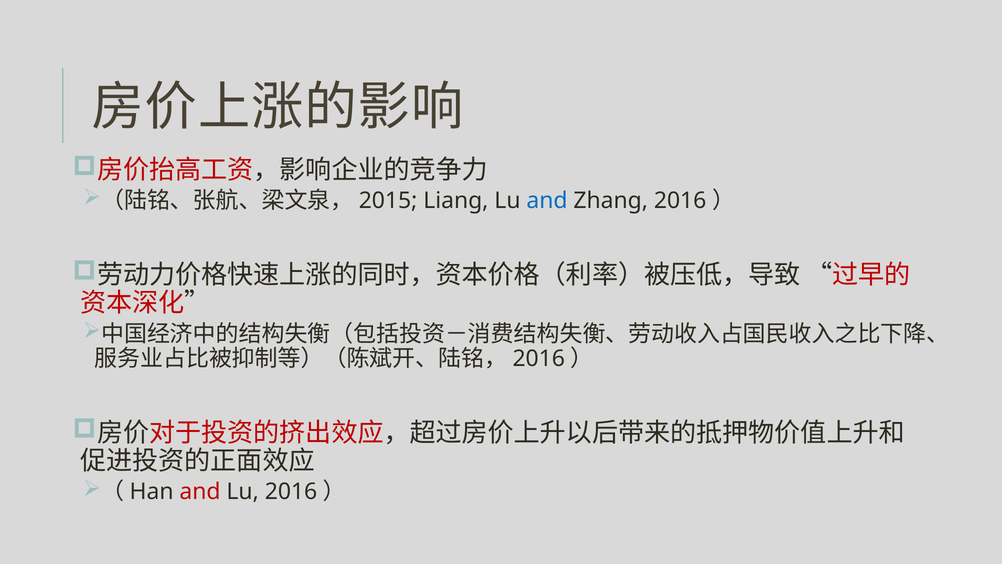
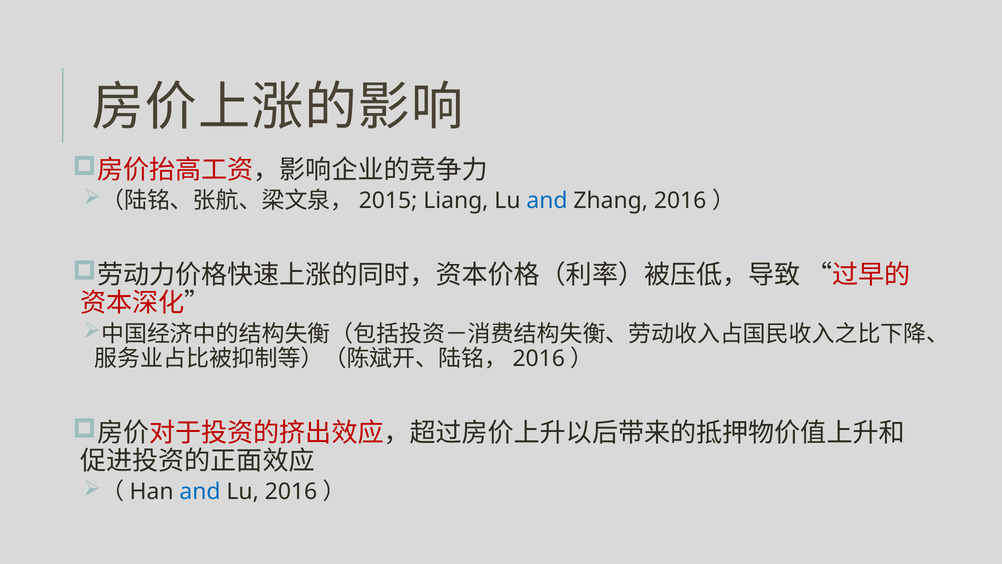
and at (200, 492) colour: red -> blue
